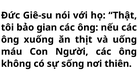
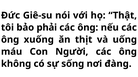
gian: gian -> phải
thiên: thiên -> đàng
